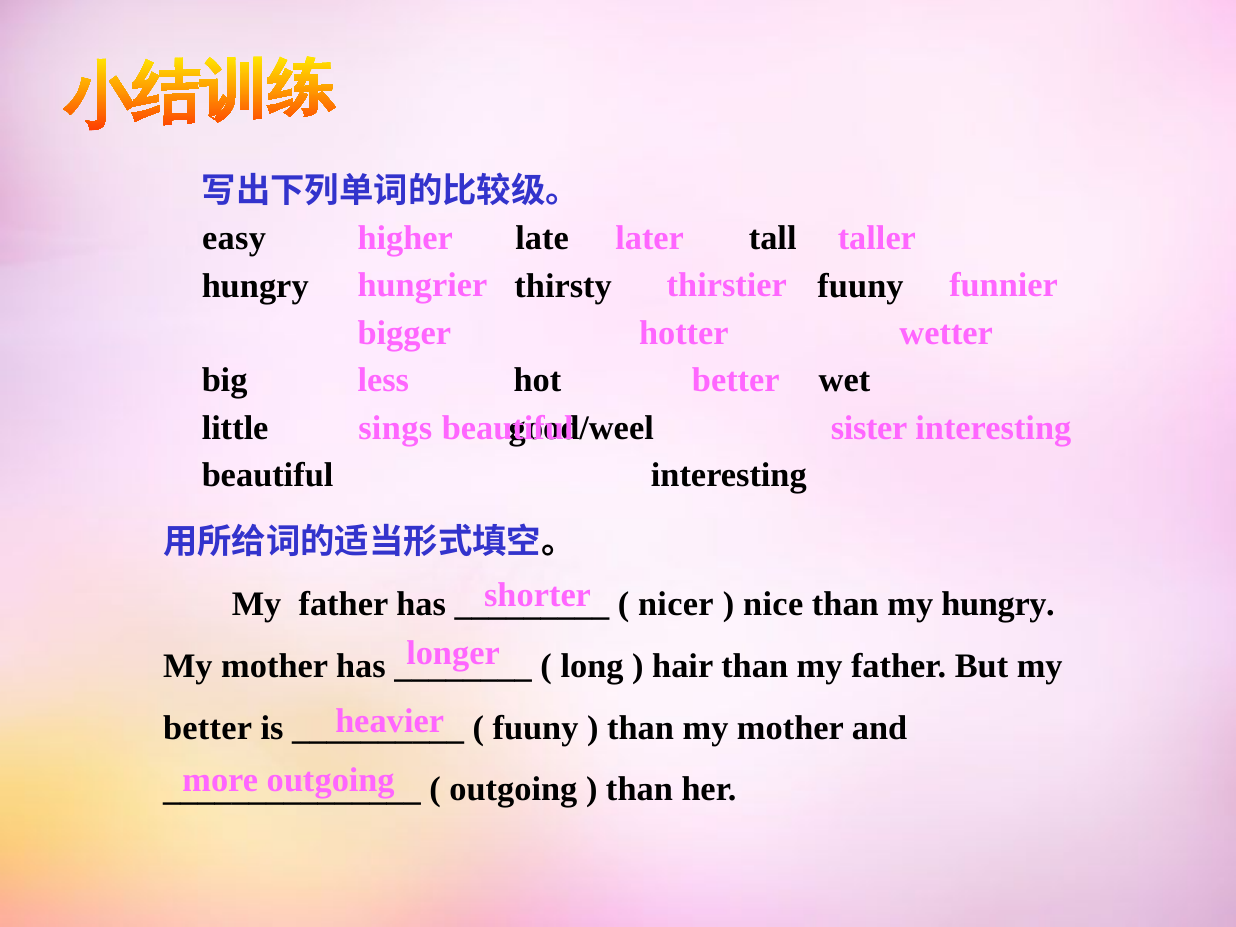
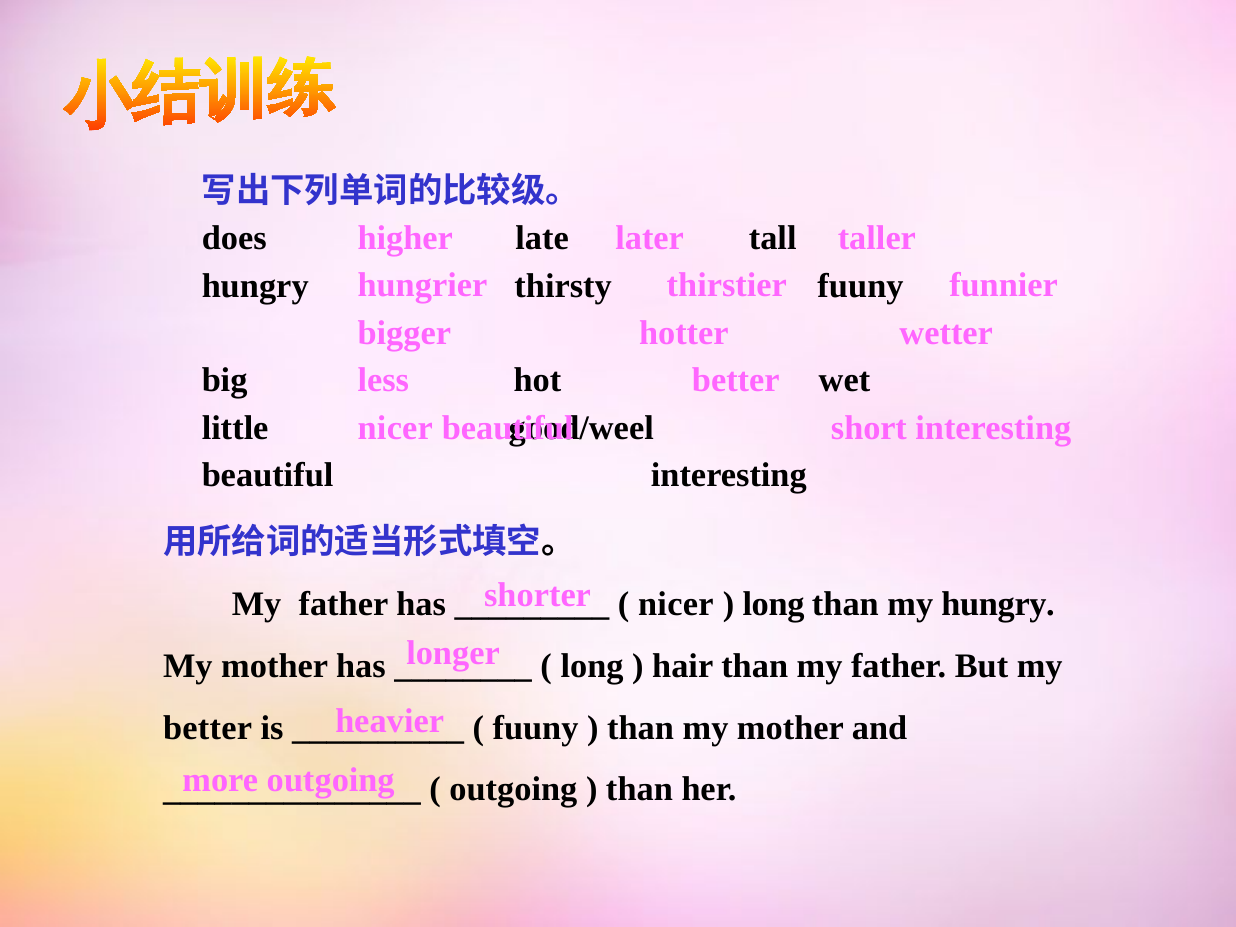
easy: easy -> does
sings at (395, 428): sings -> nicer
sister: sister -> short
nice at (773, 604): nice -> long
